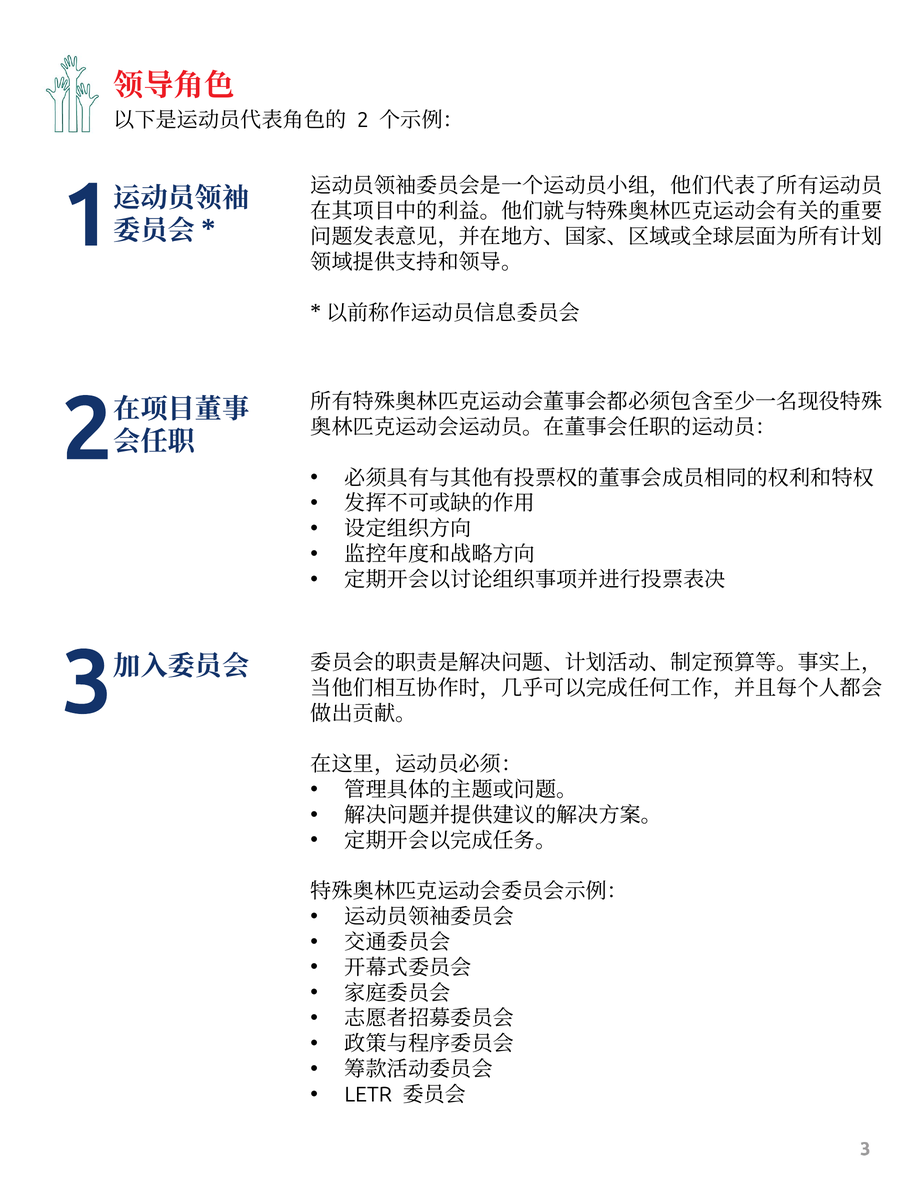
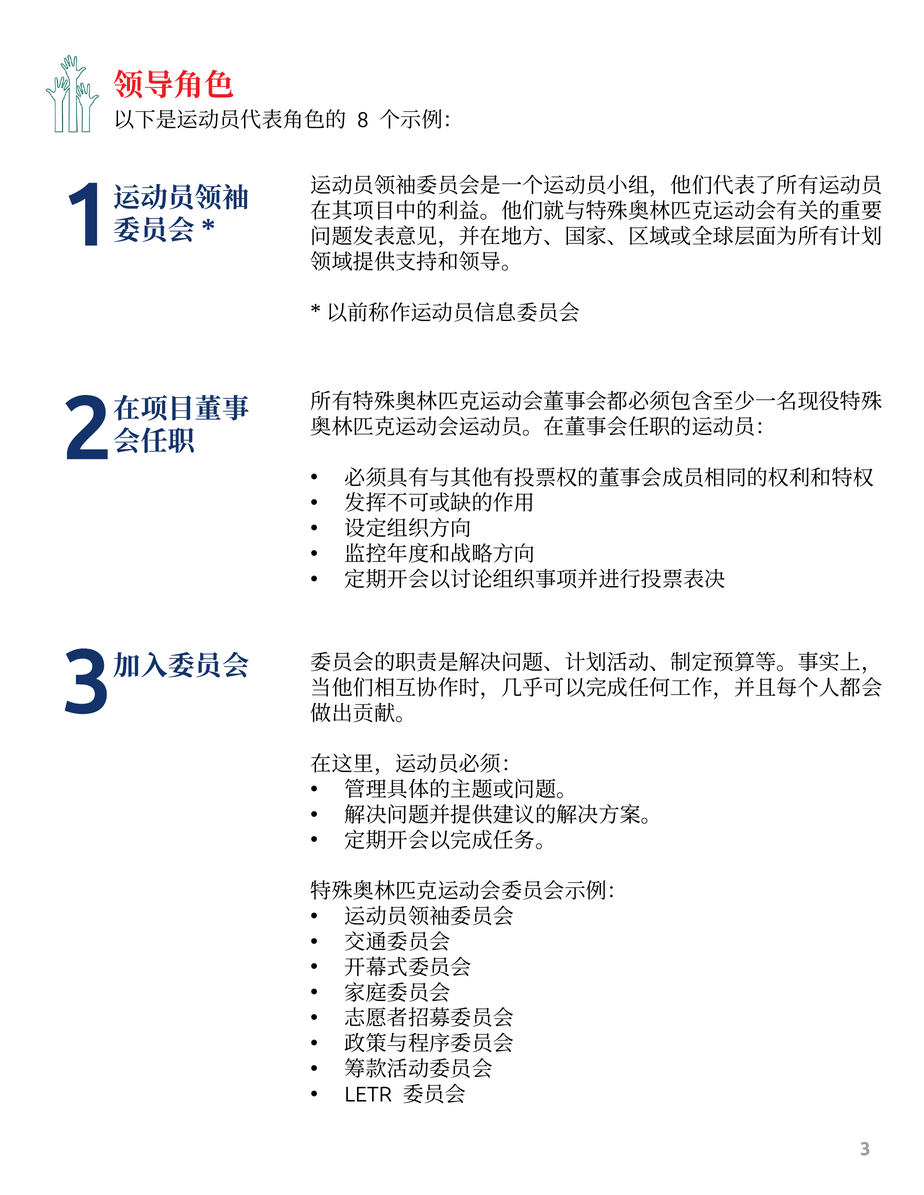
2 at (363, 120): 2 -> 8
